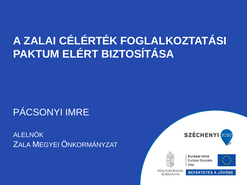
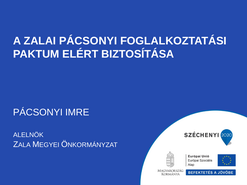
ZALAI CÉLÉRTÉK: CÉLÉRTÉK -> PÁCSONYI
